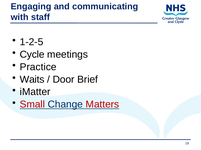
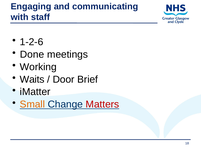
1-2-5: 1-2-5 -> 1-2-6
Cycle: Cycle -> Done
Practice: Practice -> Working
Small colour: red -> orange
